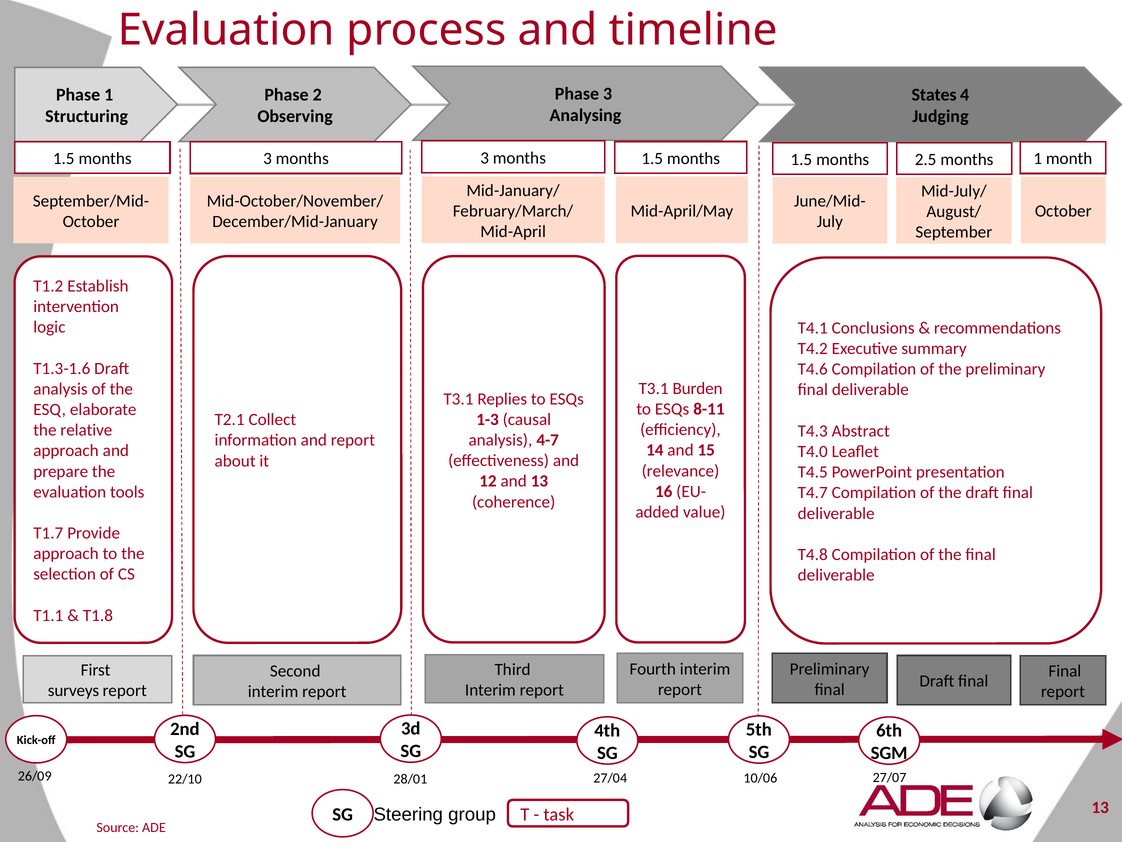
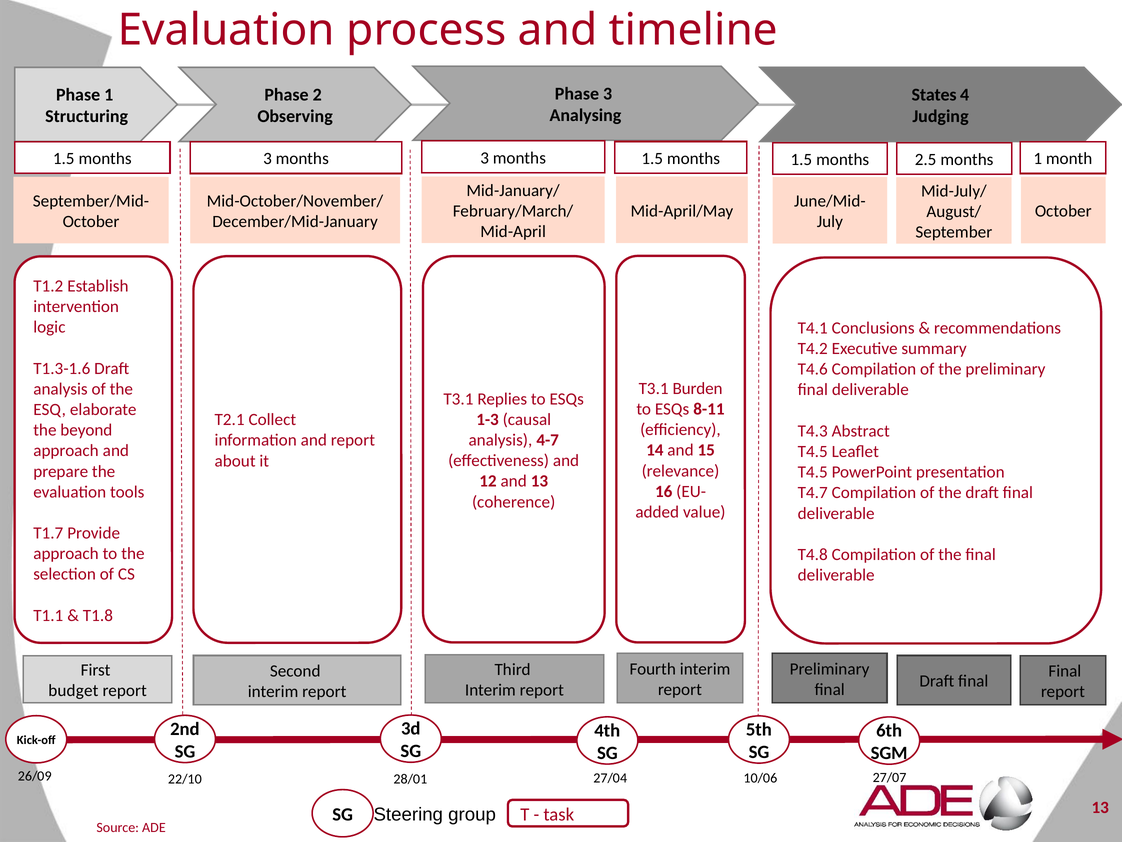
relative: relative -> beyond
T4.0 at (813, 451): T4.0 -> T4.5
surveys: surveys -> budget
